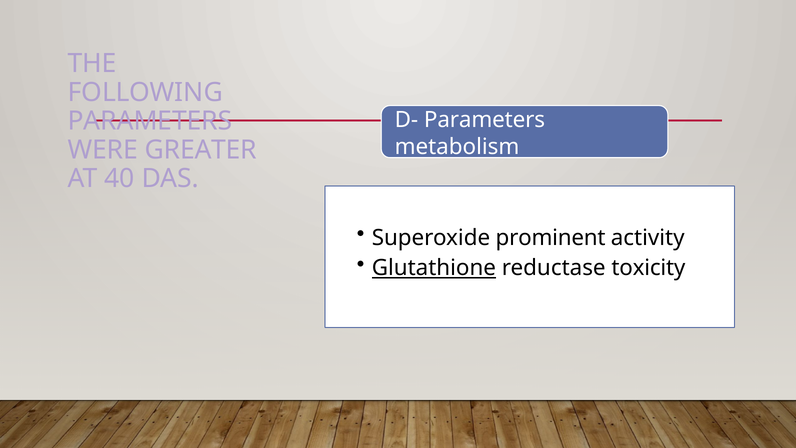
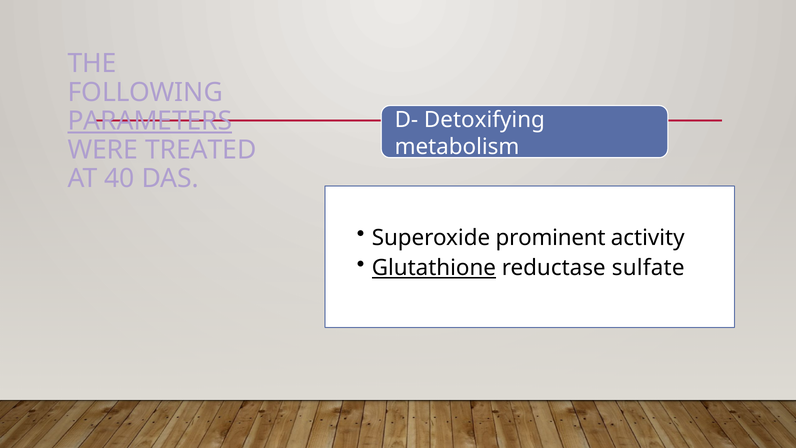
D- Parameters: Parameters -> Detoxifying
PARAMETERS at (150, 121) underline: none -> present
GREATER: GREATER -> TREATED
toxicity: toxicity -> sulfate
